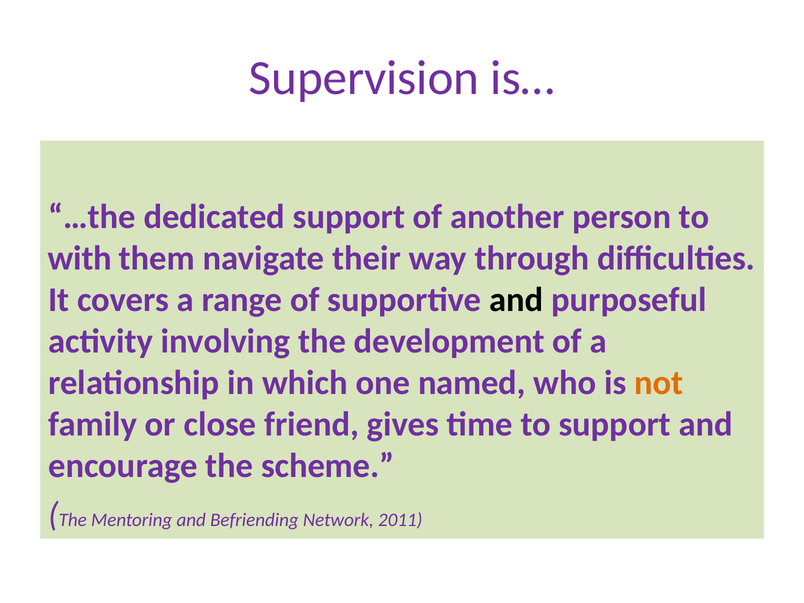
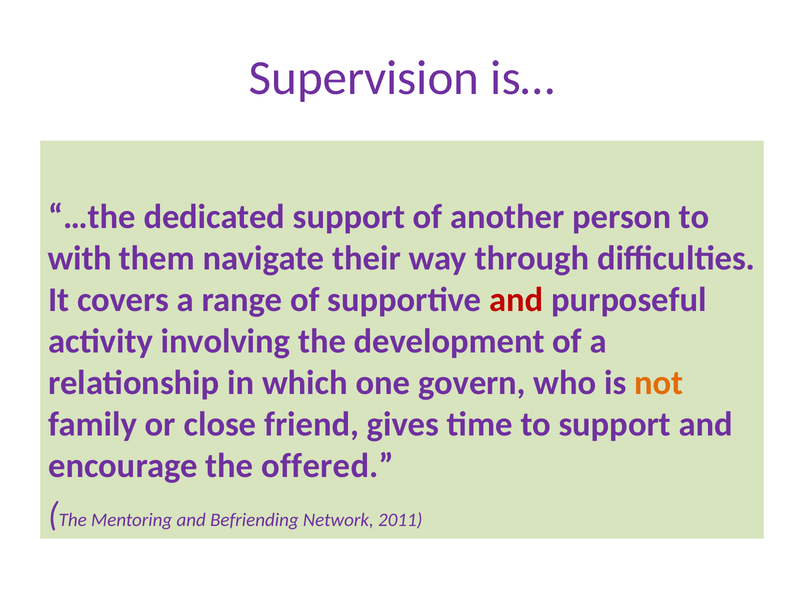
and at (516, 300) colour: black -> red
named: named -> govern
scheme: scheme -> offered
